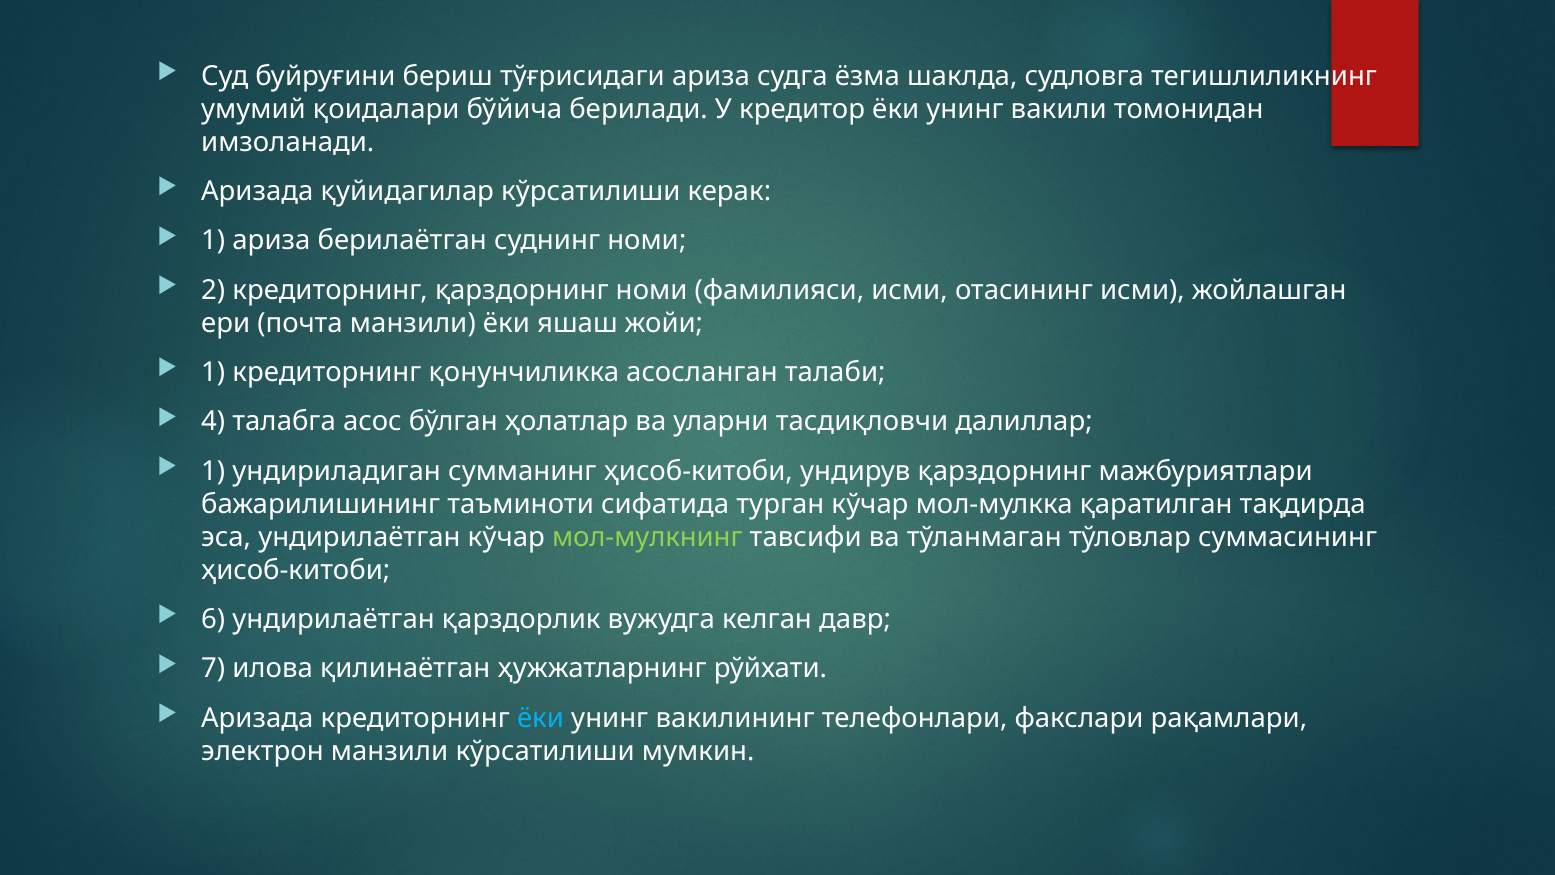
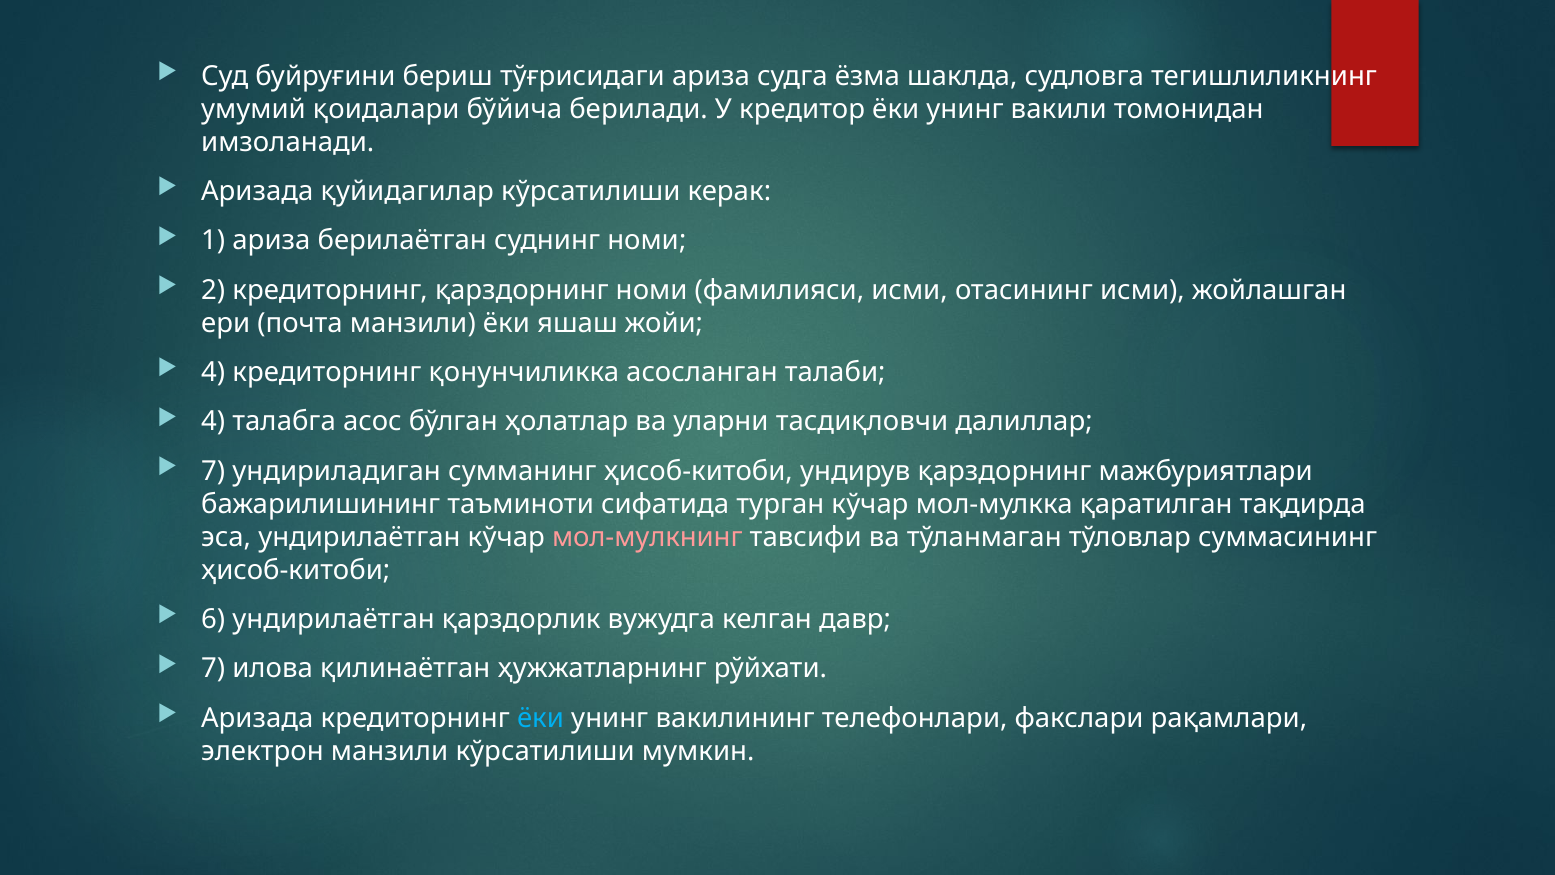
1 at (213, 372): 1 -> 4
1 at (213, 471): 1 -> 7
мол-мулкнинг colour: light green -> pink
